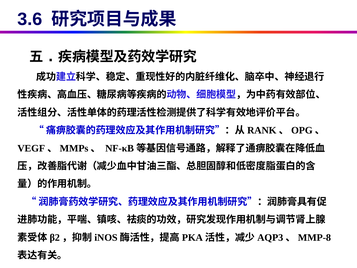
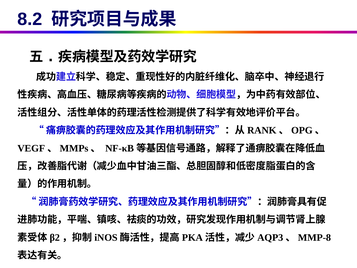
3.6: 3.6 -> 8.2
